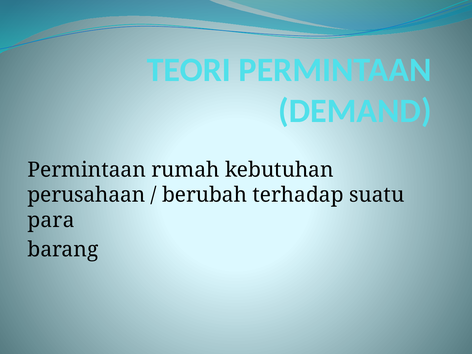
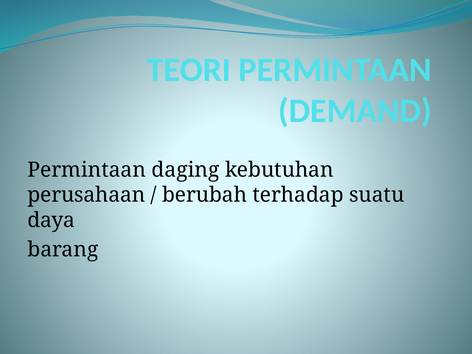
rumah: rumah -> daging
para: para -> daya
